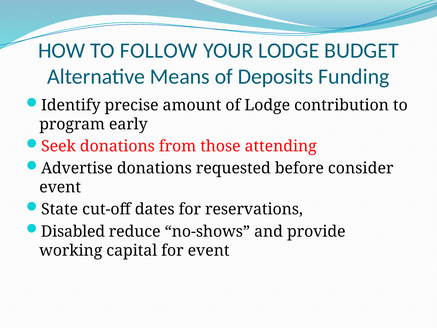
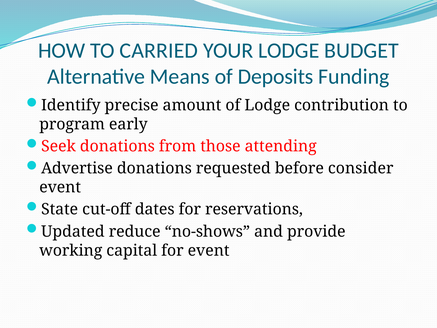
FOLLOW: FOLLOW -> CARRIED
Disabled: Disabled -> Updated
